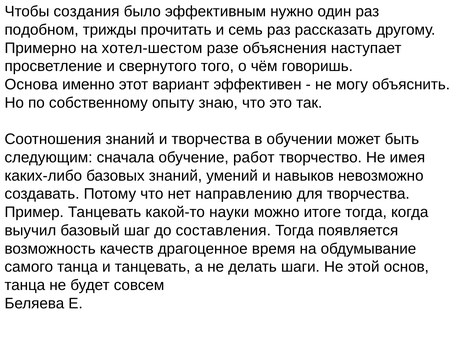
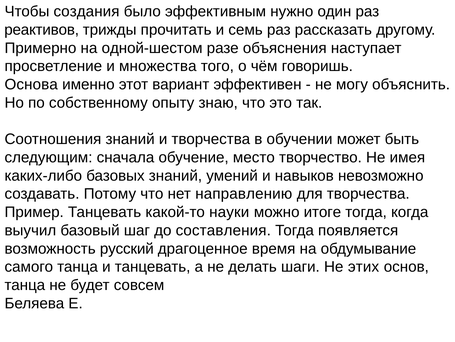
подобном: подобном -> реактивов
хотел-шестом: хотел-шестом -> одной-шестом
свернутого: свернутого -> множества
работ: работ -> место
качеств: качеств -> русский
этой: этой -> этих
